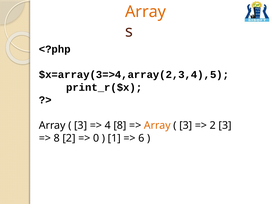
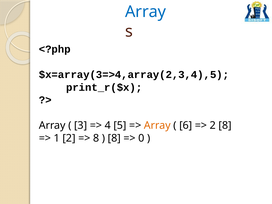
Array at (146, 12) colour: orange -> blue
4 8: 8 -> 5
3 at (186, 125): 3 -> 6
2 3: 3 -> 8
8 at (57, 138): 8 -> 1
0 at (96, 138): 0 -> 8
1 at (114, 138): 1 -> 8
6: 6 -> 0
